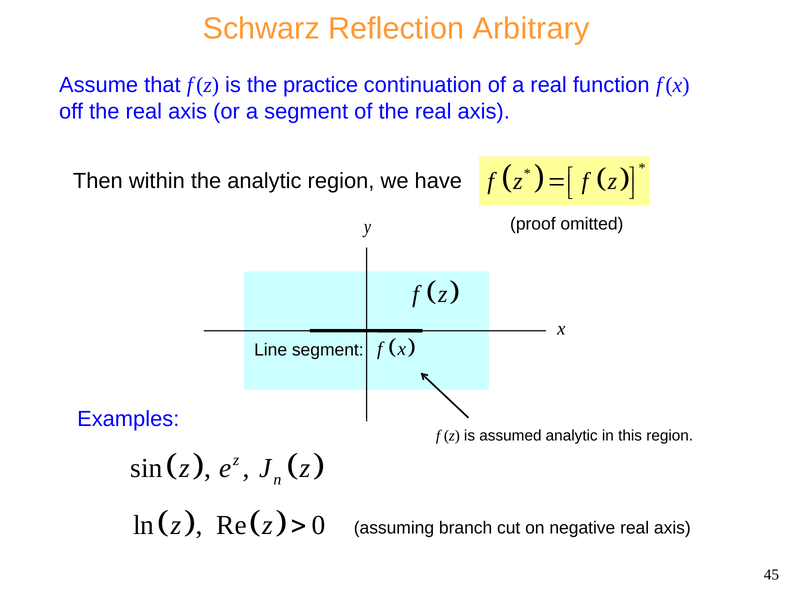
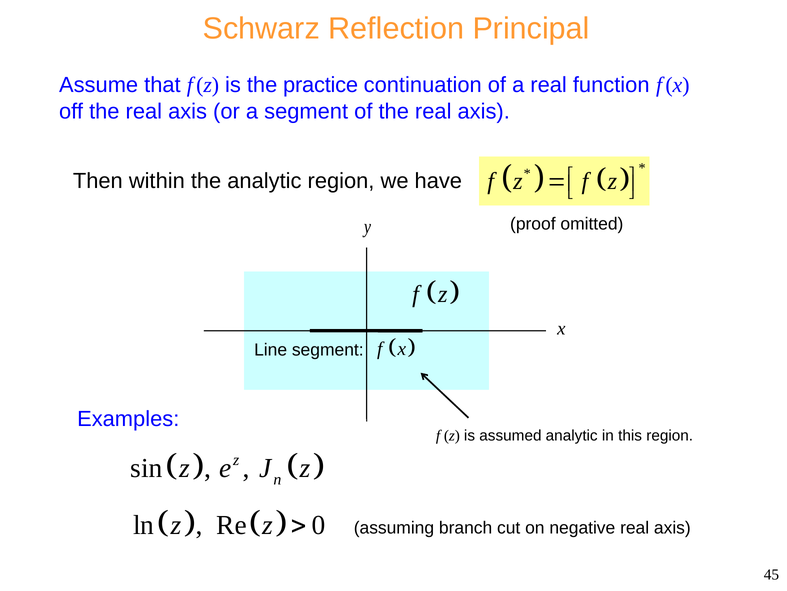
Arbitrary: Arbitrary -> Principal
